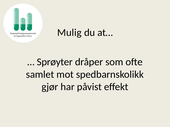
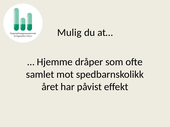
Sprøyter: Sprøyter -> Hjemme
gjør: gjør -> året
